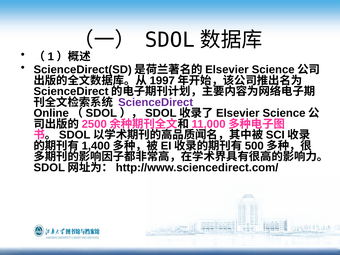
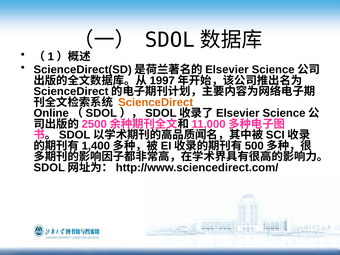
ScienceDirect colour: purple -> orange
